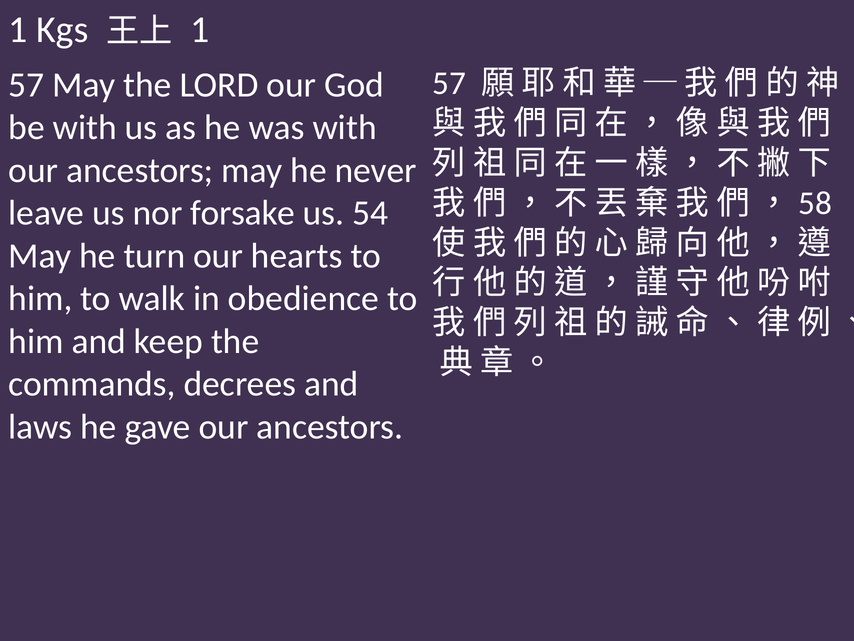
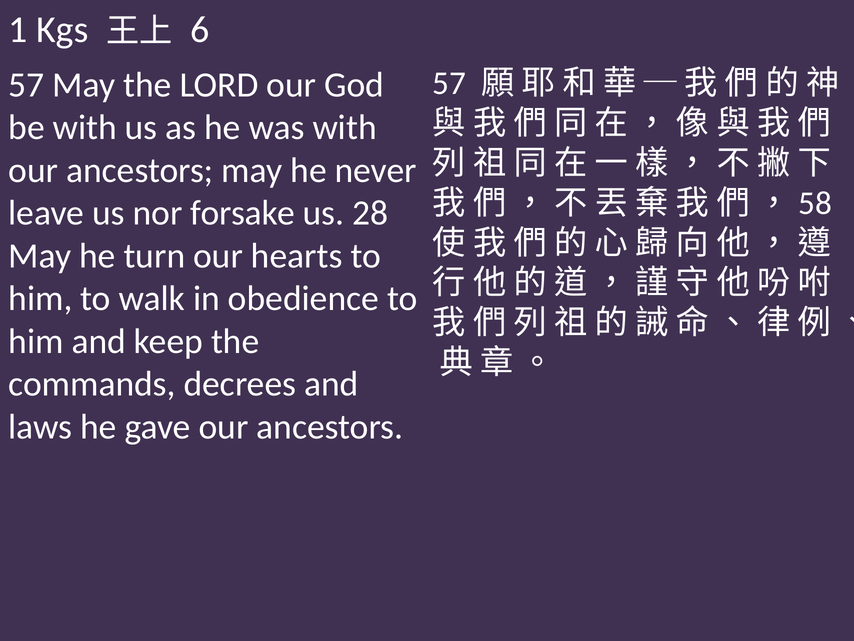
1 at (200, 30): 1 -> 6
54: 54 -> 28
